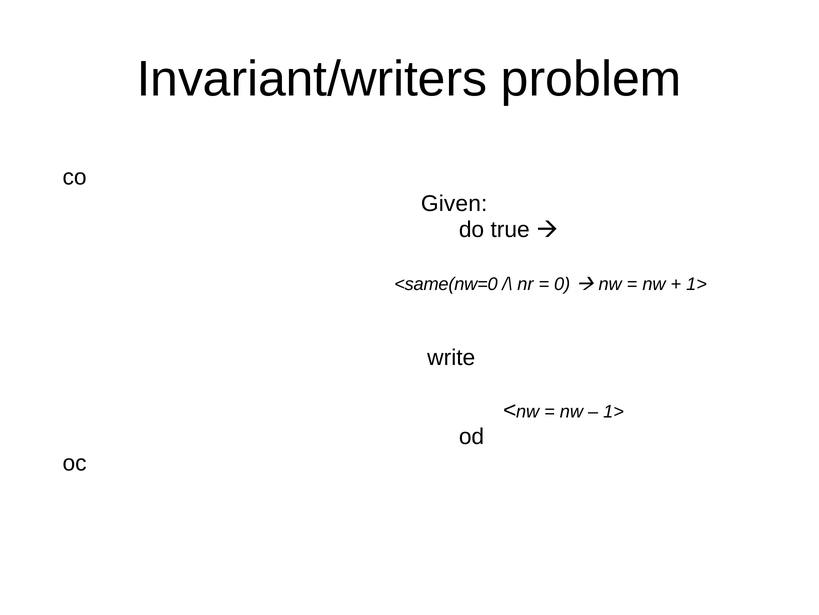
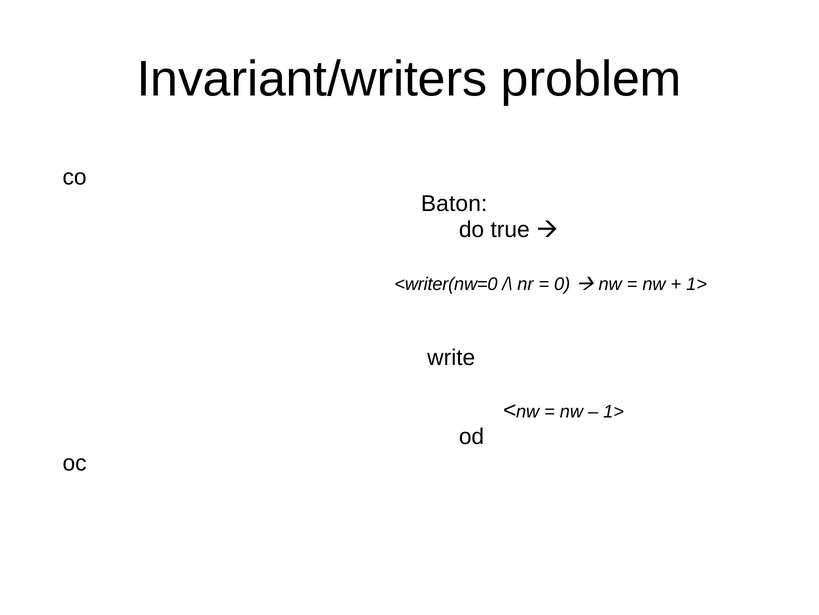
Given: Given -> Baton
<same(nw=0: <same(nw=0 -> <writer(nw=0
